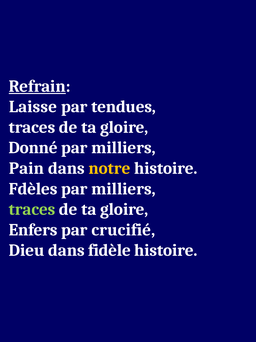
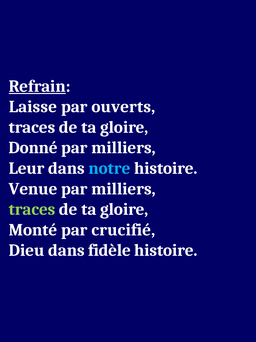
tendues: tendues -> ouverts
Pain: Pain -> Leur
notre colour: yellow -> light blue
Fdèles: Fdèles -> Venue
Enfers: Enfers -> Monté
